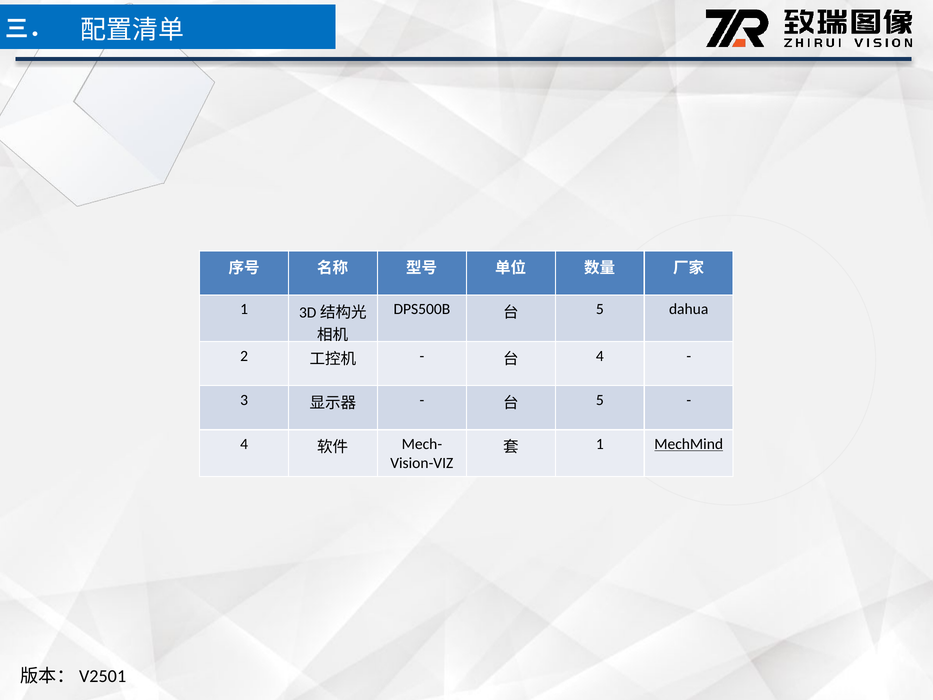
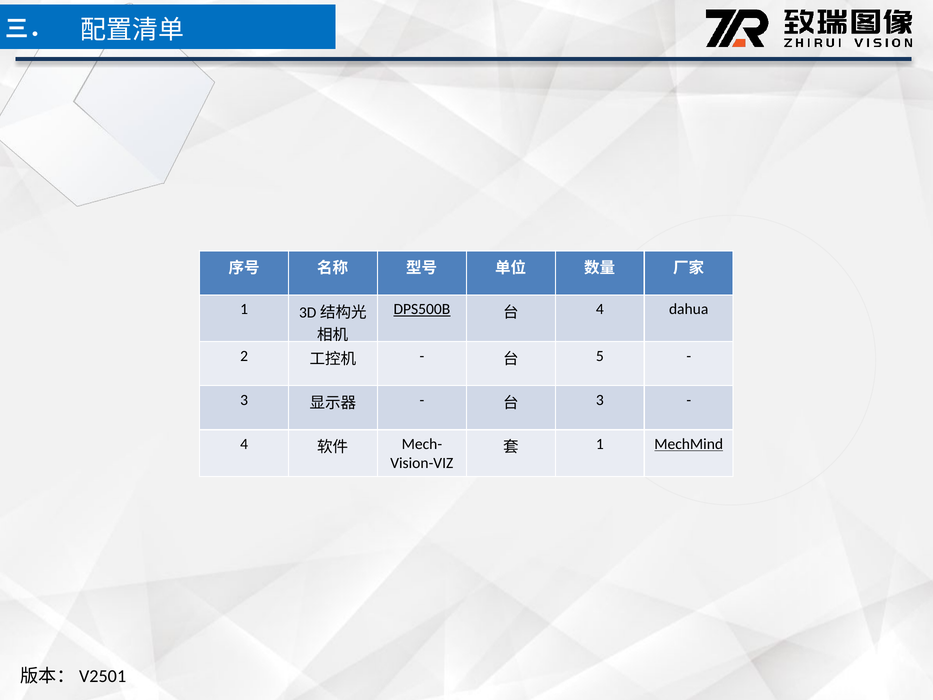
DPS500B underline: none -> present
5 at (600, 309): 5 -> 4
4 at (600, 356): 4 -> 5
5 at (600, 400): 5 -> 3
